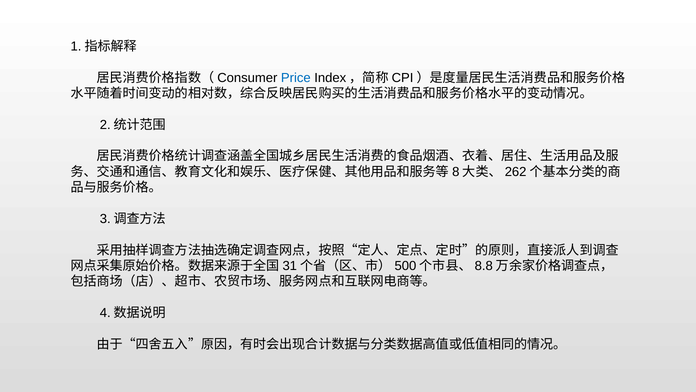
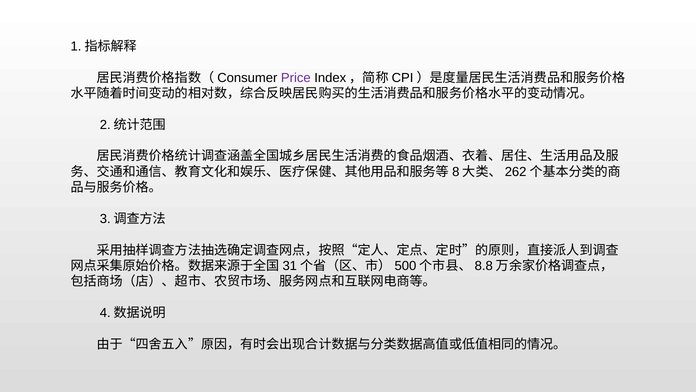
Price colour: blue -> purple
